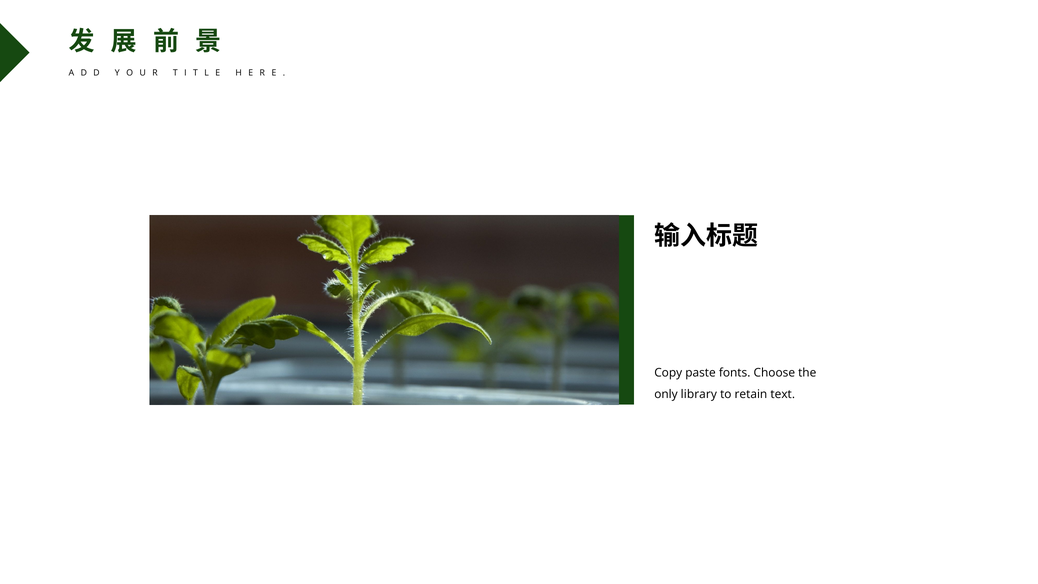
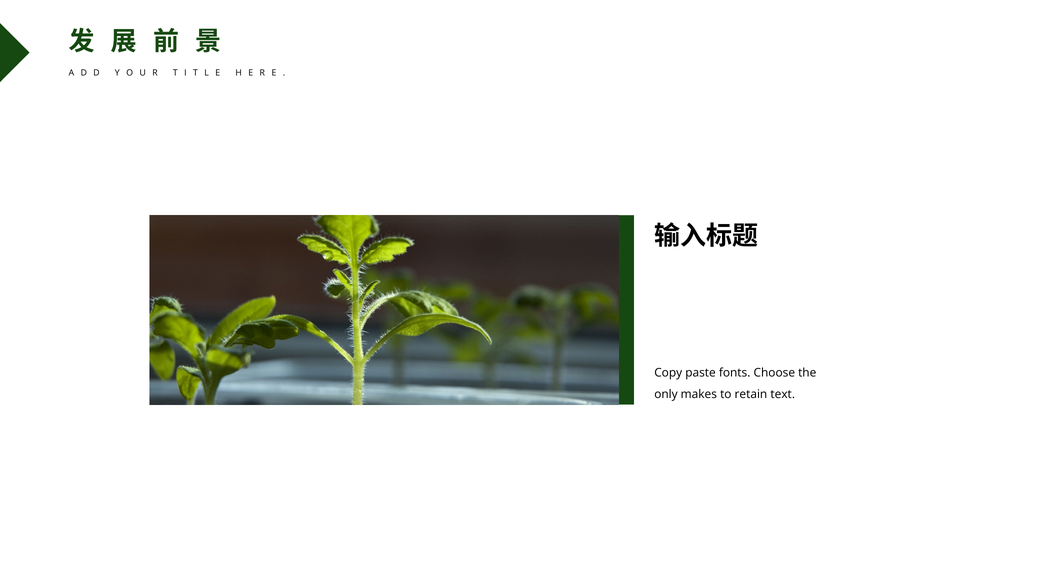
library: library -> makes
